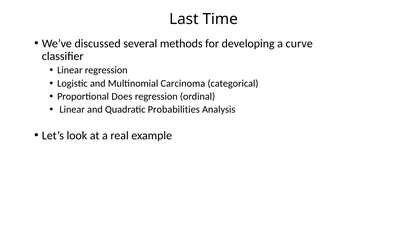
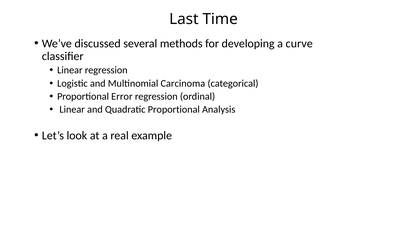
Does: Does -> Error
Quadratic Probabilities: Probabilities -> Proportional
